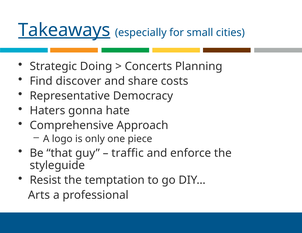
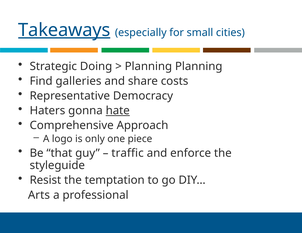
Concerts at (148, 66): Concerts -> Planning
discover: discover -> galleries
hate underline: none -> present
